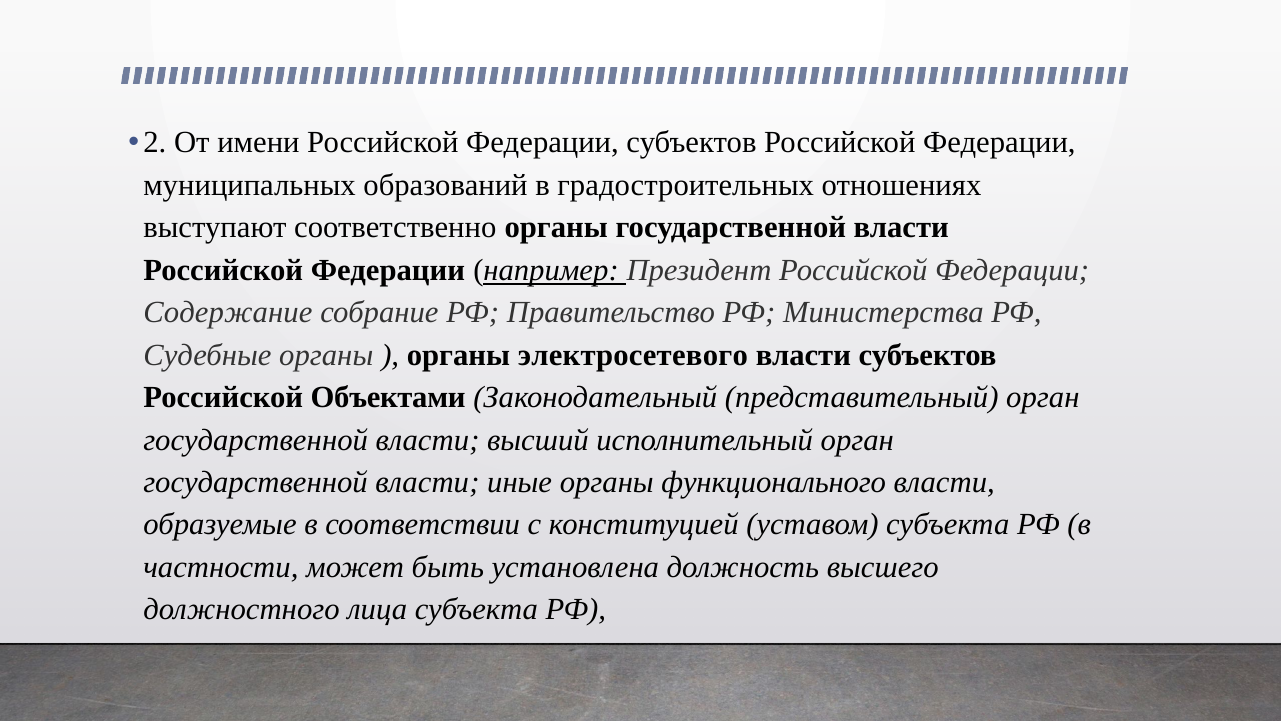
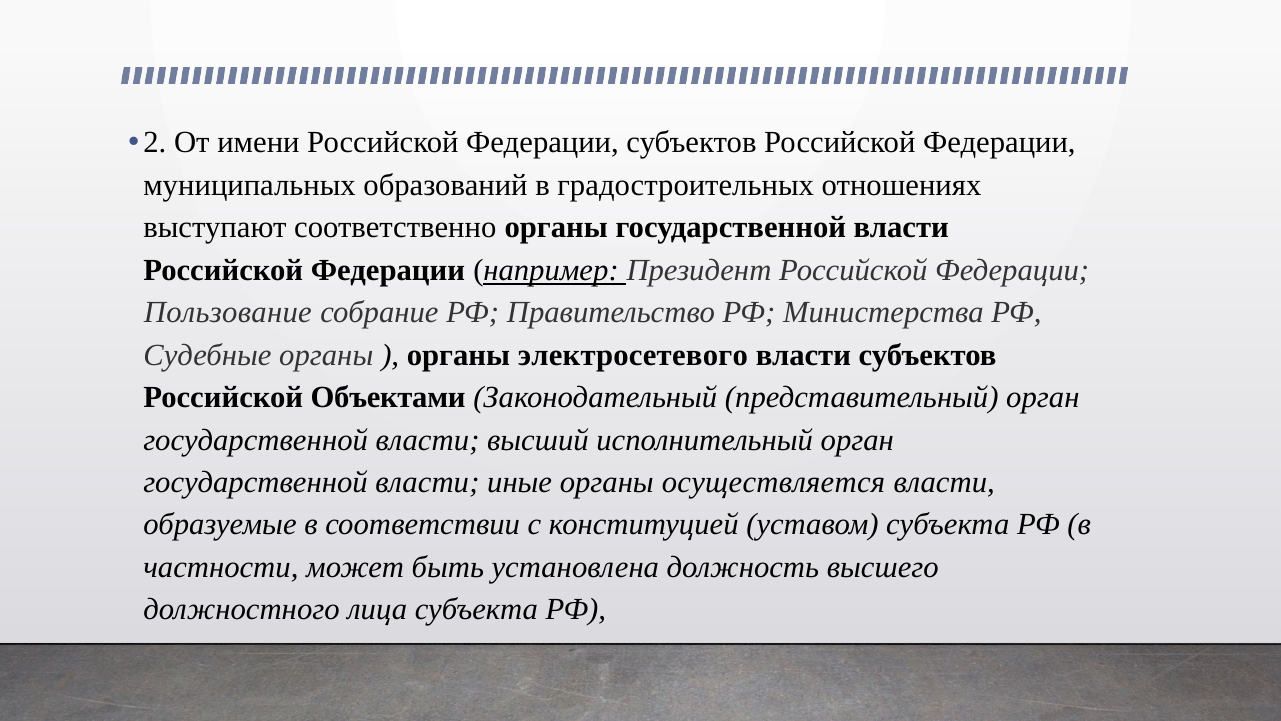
Содержание: Содержание -> Пользование
функционального: функционального -> осуществляется
